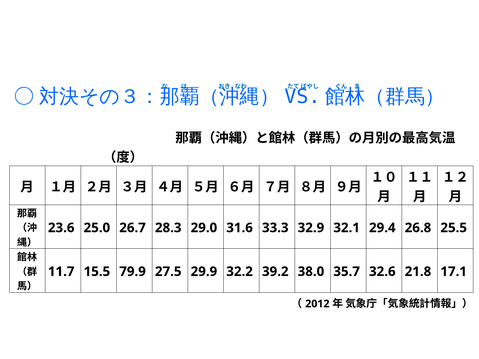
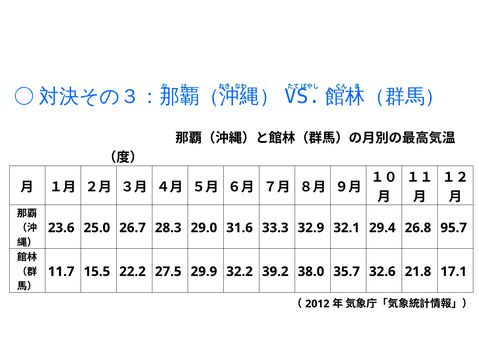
25.5: 25.5 -> 95.7
79.9: 79.9 -> 22.2
